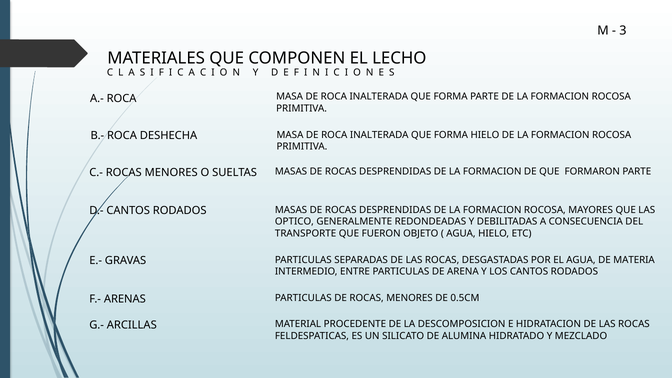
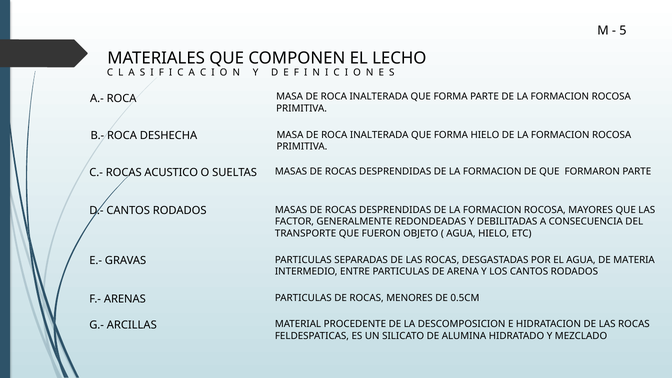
3: 3 -> 5
C.- ROCAS MENORES: MENORES -> ACUSTICO
OPTICO: OPTICO -> FACTOR
